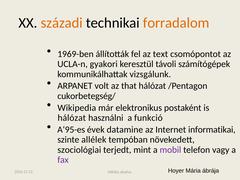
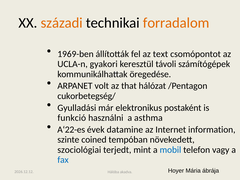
vizsgálunk: vizsgálunk -> öregedése
Wikipedia: Wikipedia -> Gyulladási
hálózat at (72, 118): hálózat -> funkció
funkció: funkció -> asthma
A‘95-es: A‘95-es -> A‘22-es
informatikai: informatikai -> information
allélek: allélek -> coined
mobil colour: purple -> blue
fax colour: purple -> blue
